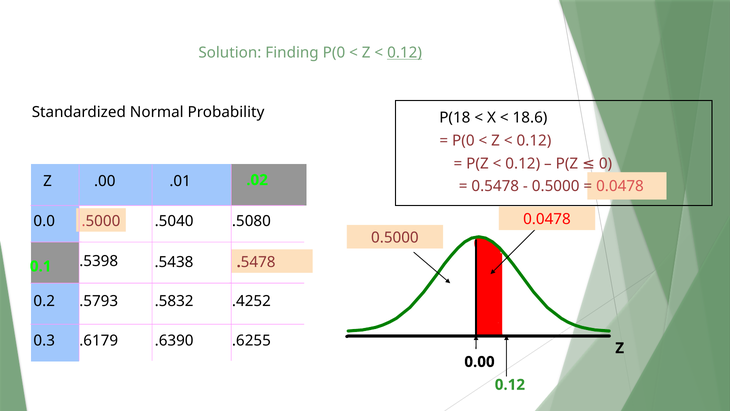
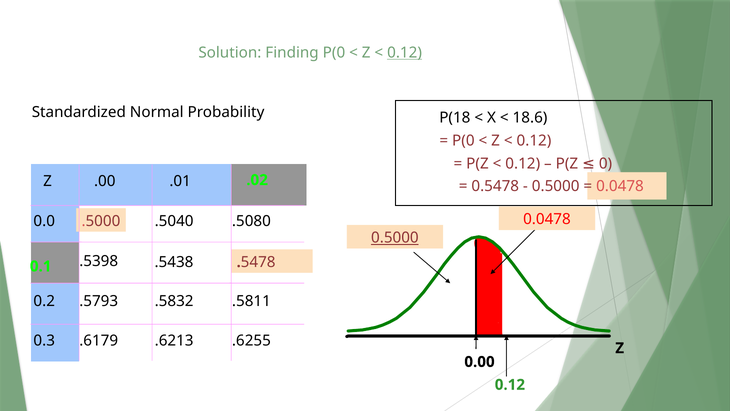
0.5000 at (395, 238) underline: none -> present
.4252: .4252 -> .5811
.6390: .6390 -> .6213
